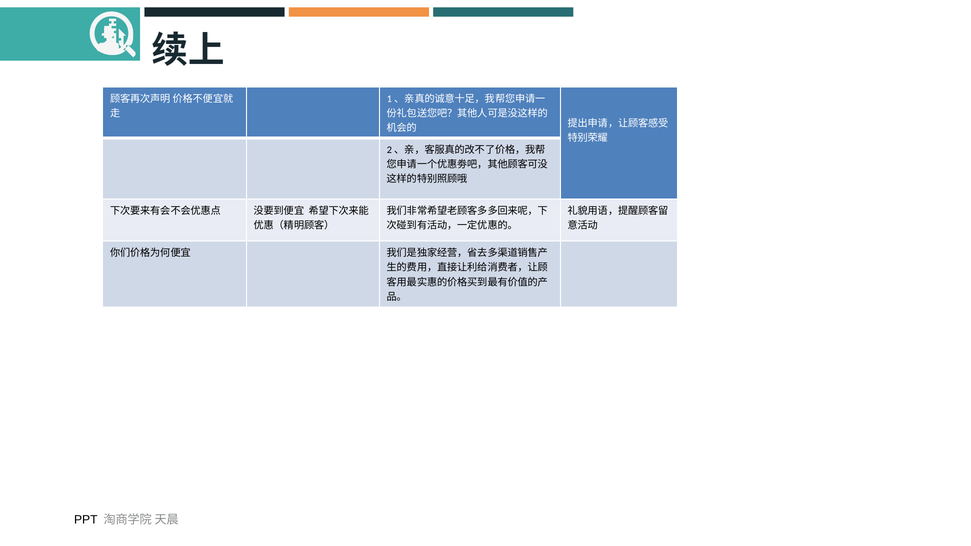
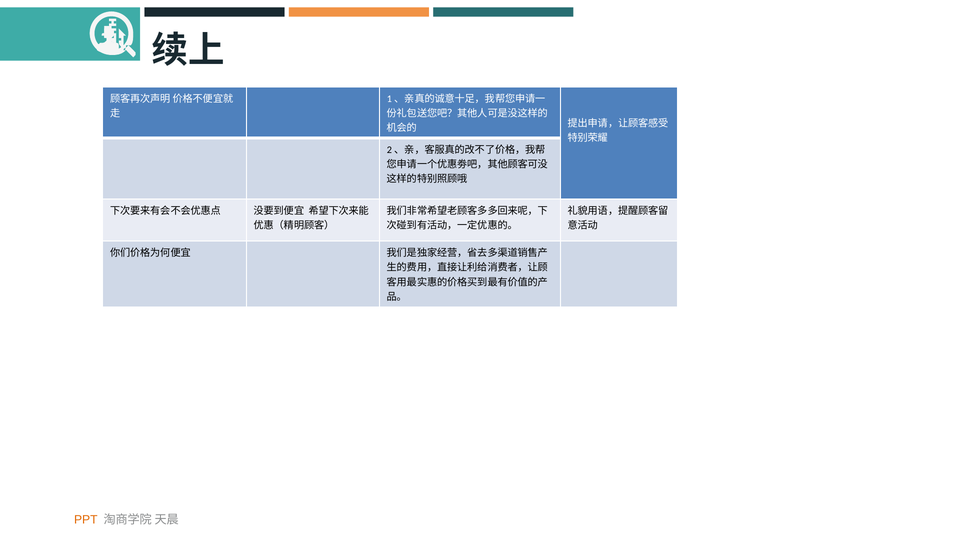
PPT colour: black -> orange
